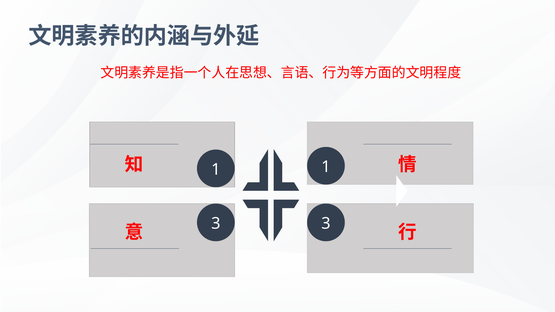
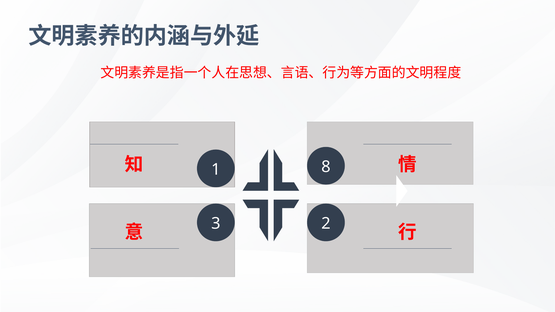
1 1: 1 -> 8
3 3: 3 -> 2
